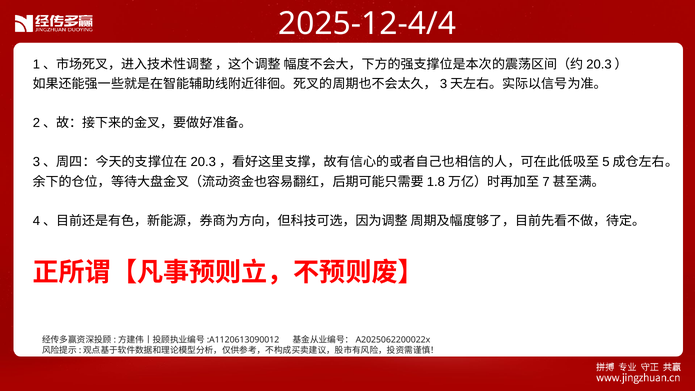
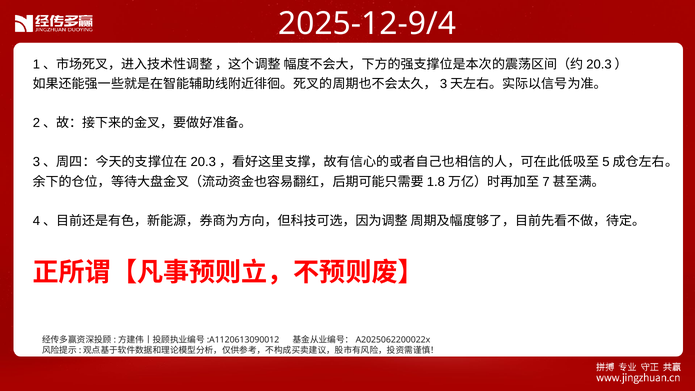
2025-12-4/4: 2025-12-4/4 -> 2025-12-9/4
